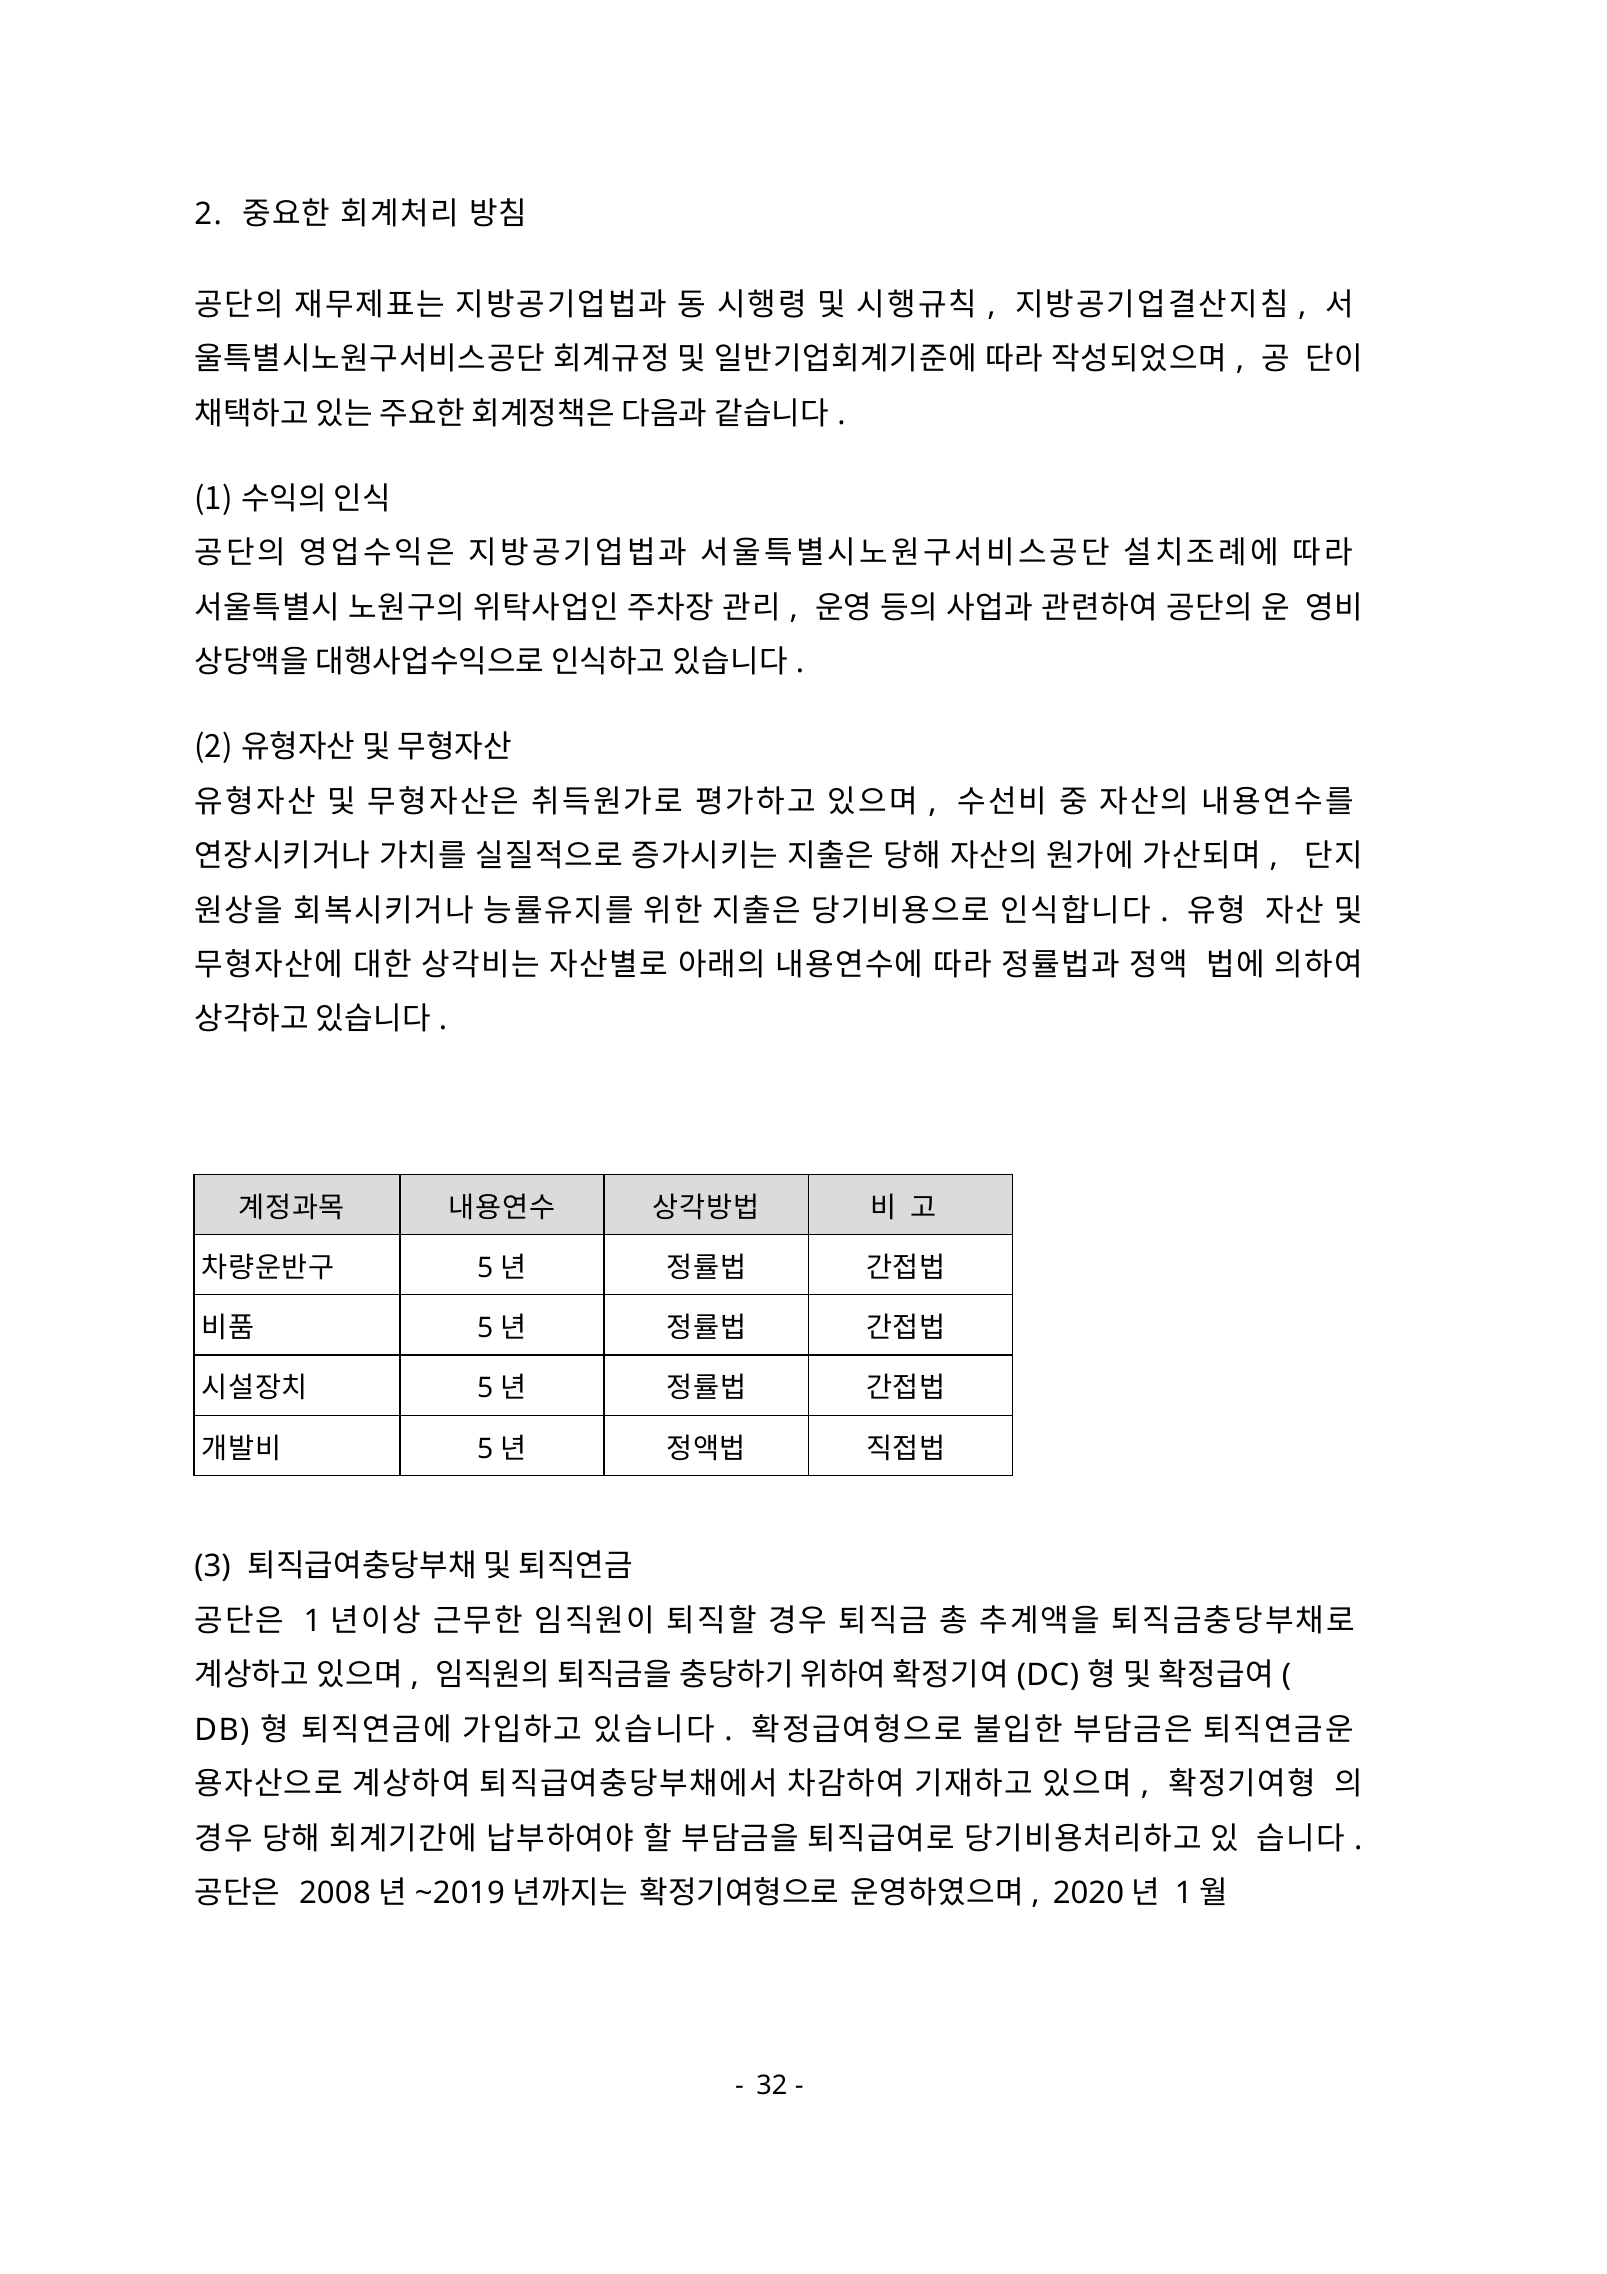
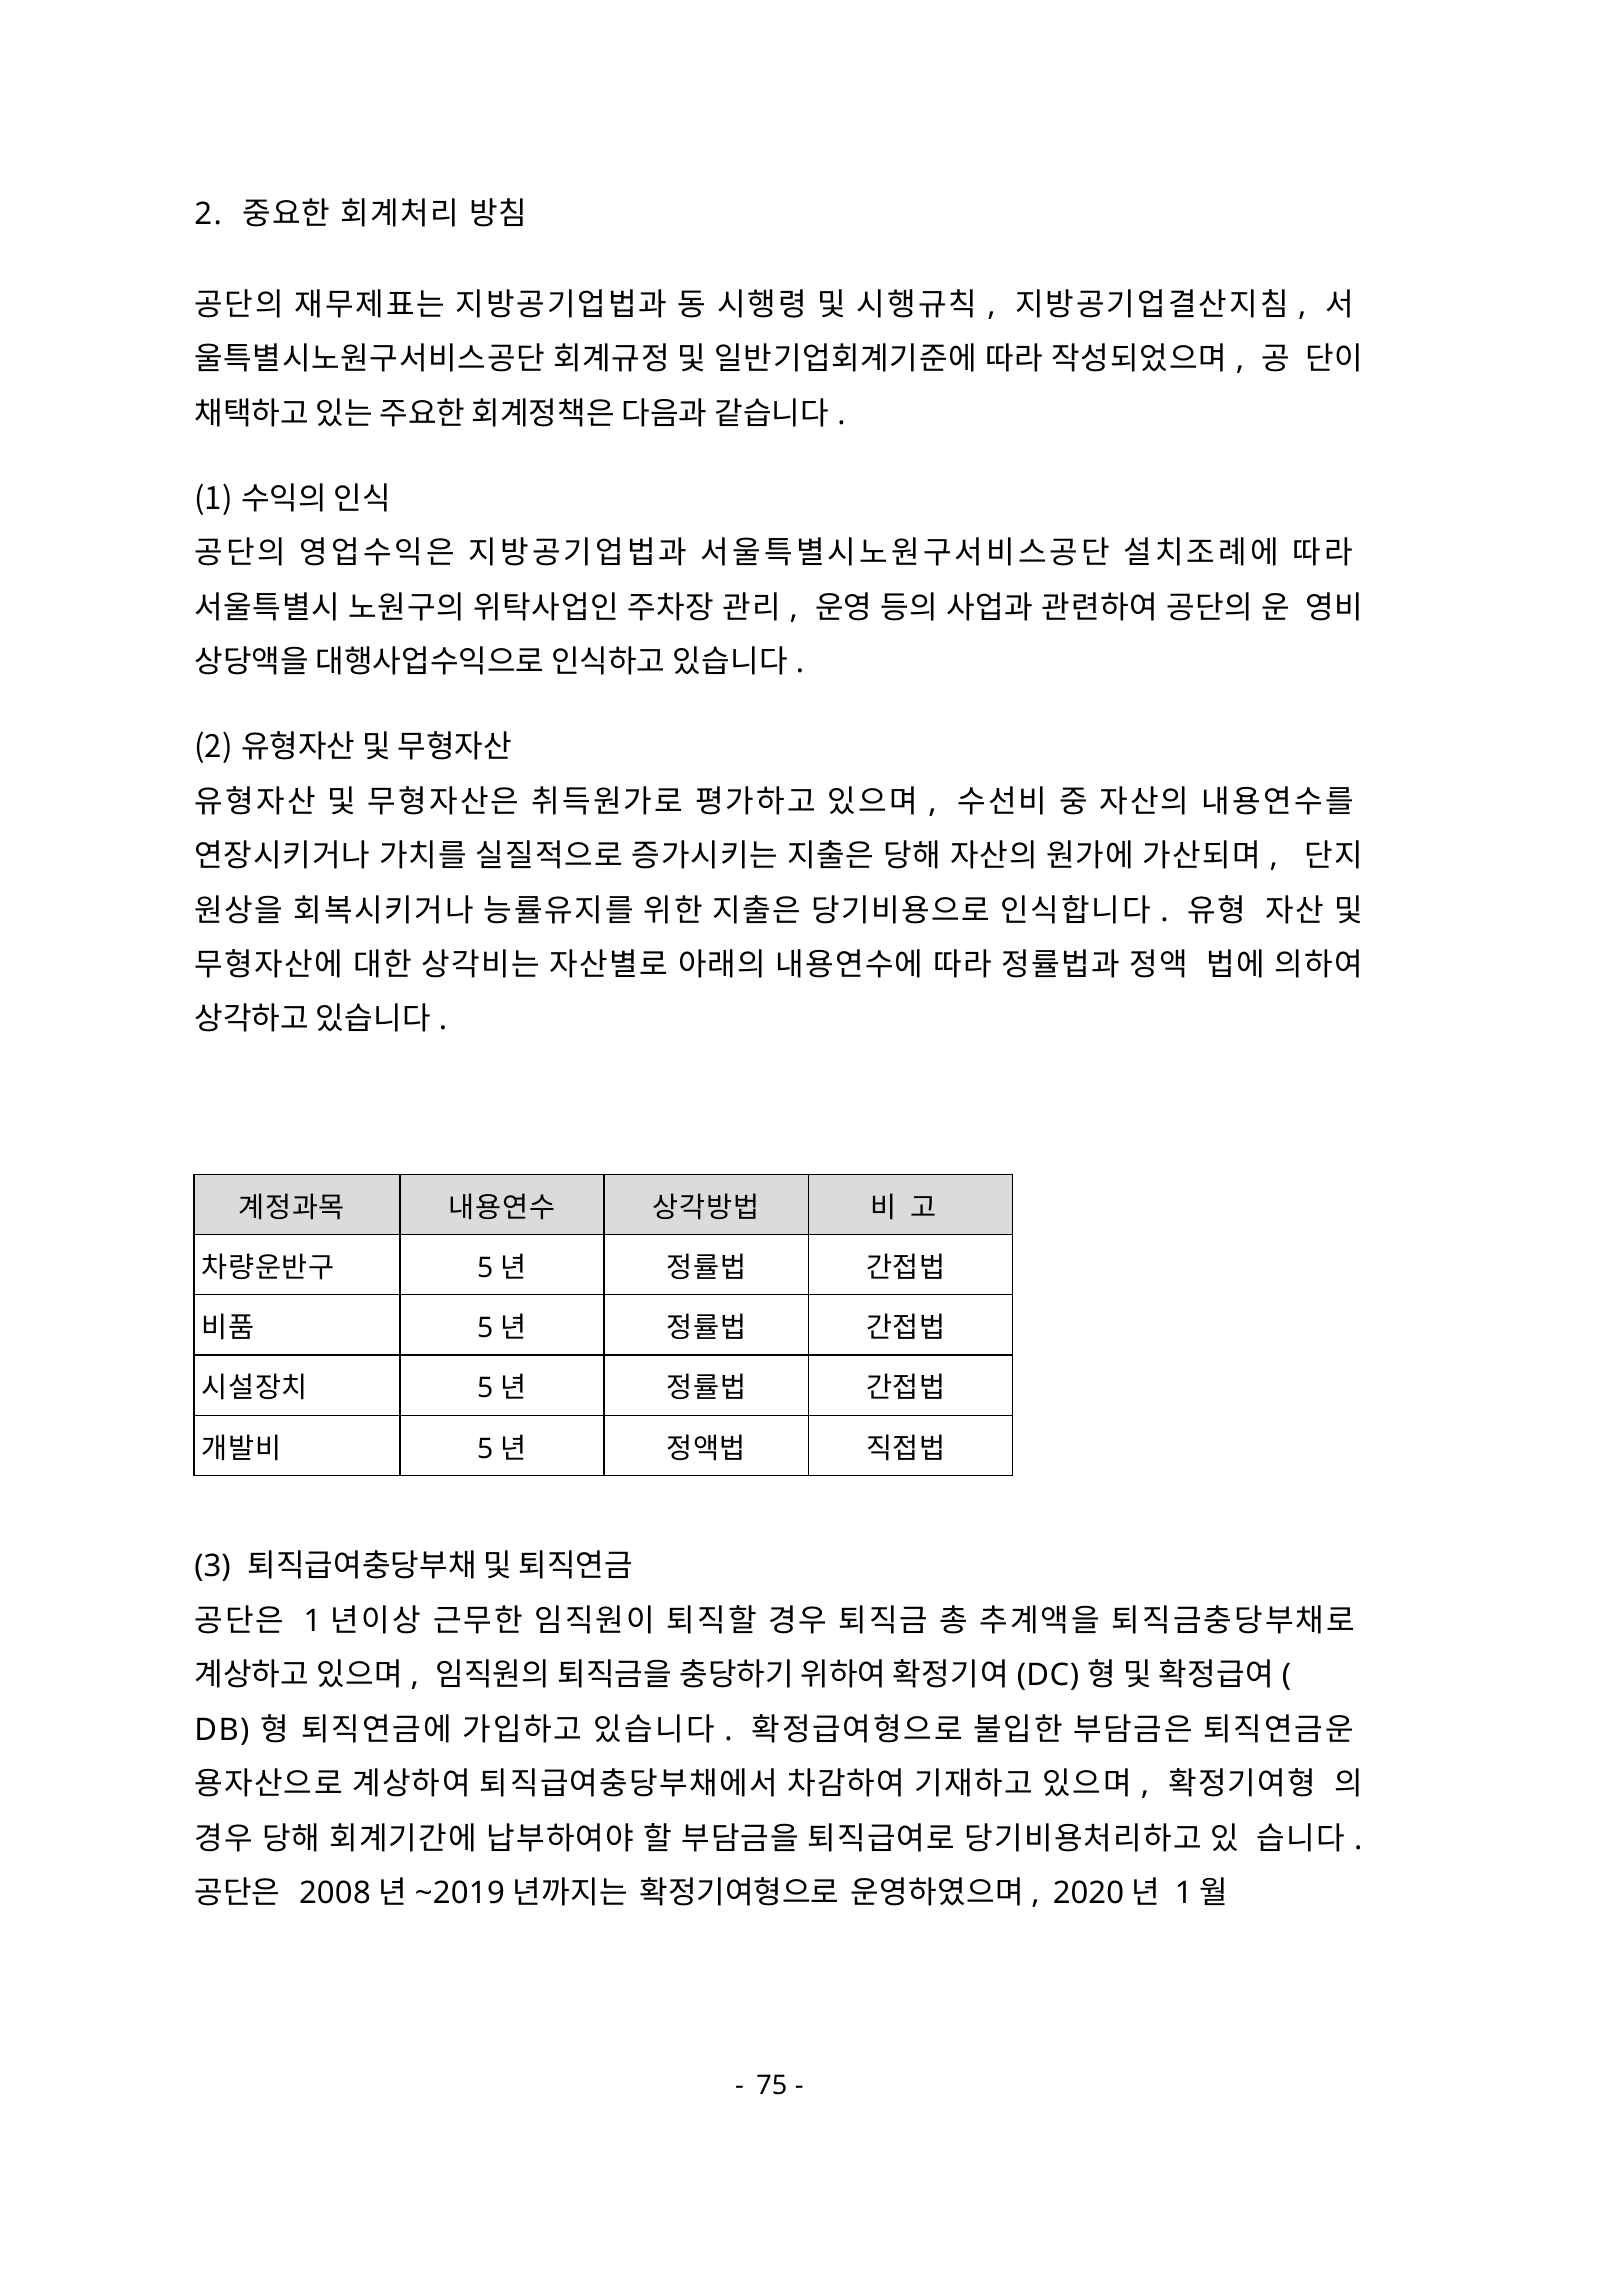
32: 32 -> 75
